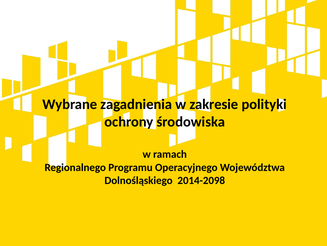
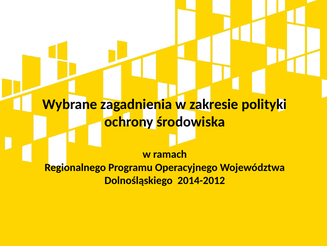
2014-2098: 2014-2098 -> 2014-2012
